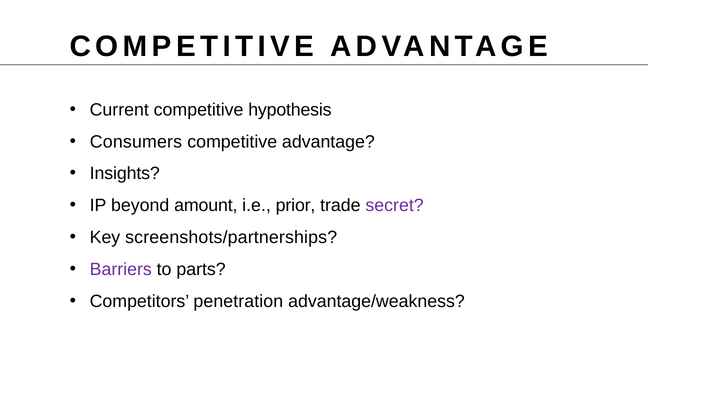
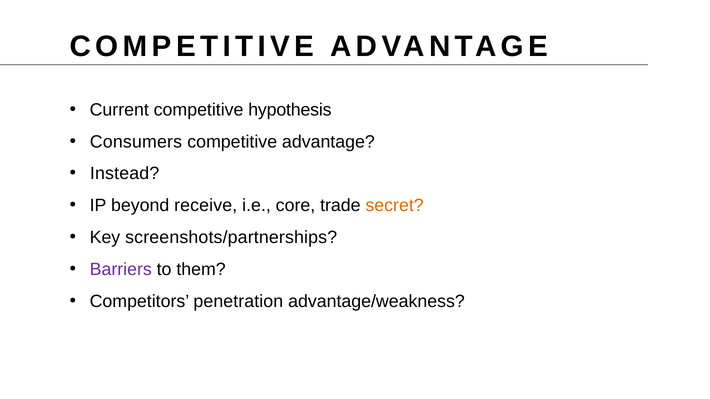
Insights: Insights -> Instead
amount: amount -> receive
prior: prior -> core
secret colour: purple -> orange
parts: parts -> them
